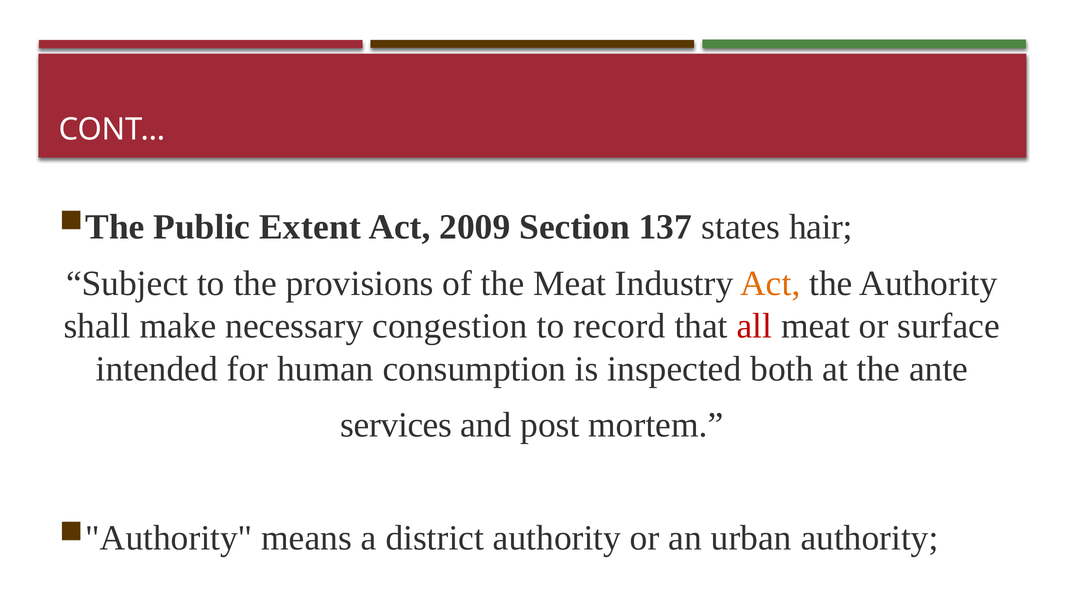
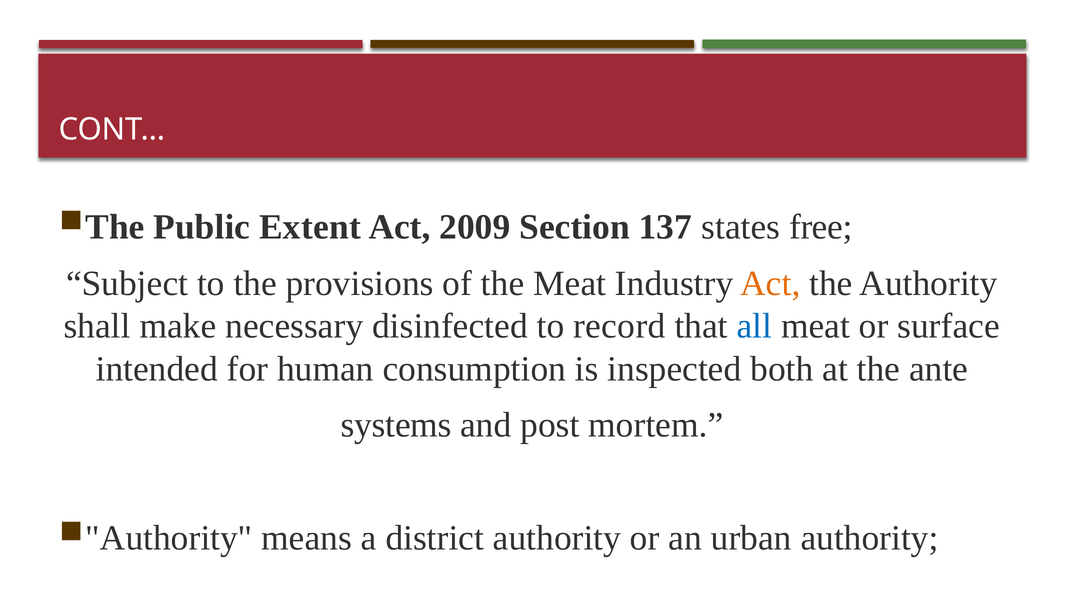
hair: hair -> free
congestion: congestion -> disinfected
all colour: red -> blue
services: services -> systems
